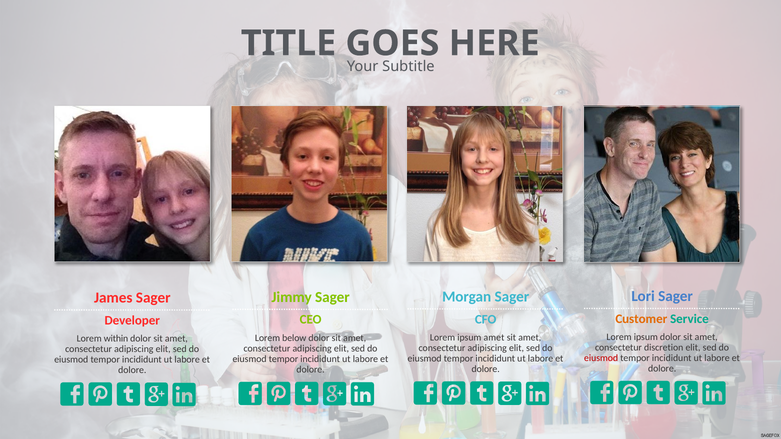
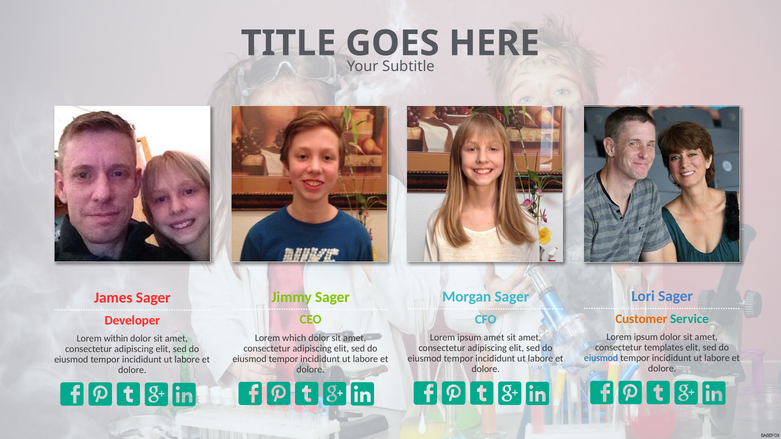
below: below -> which
discretion: discretion -> templates
eiusmod at (601, 358) colour: red -> blue
